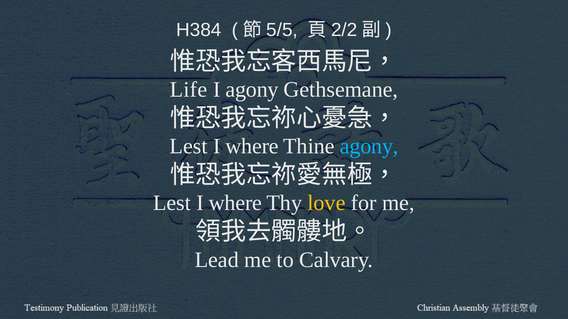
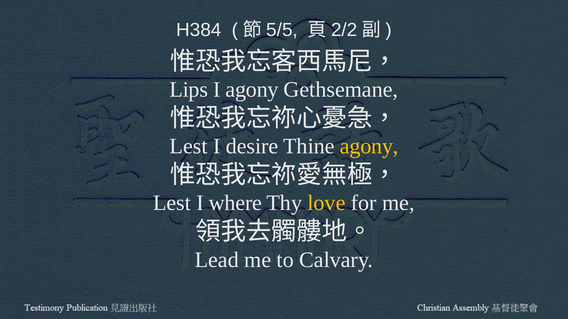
Life: Life -> Lips
where at (252, 147): where -> desire
agony at (369, 147) colour: light blue -> yellow
